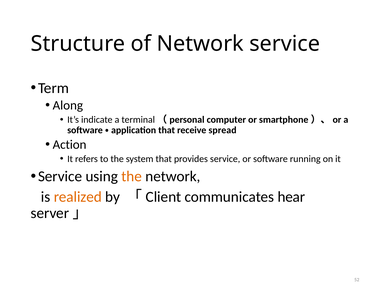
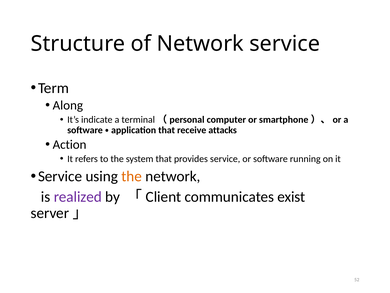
spread: spread -> attacks
realized colour: orange -> purple
hear: hear -> exist
